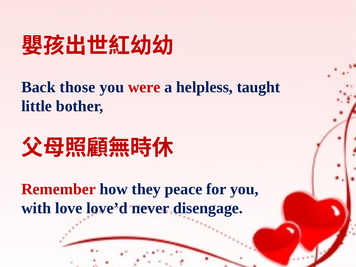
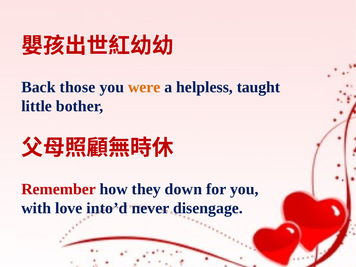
were colour: red -> orange
peace: peace -> down
love’d: love’d -> into’d
